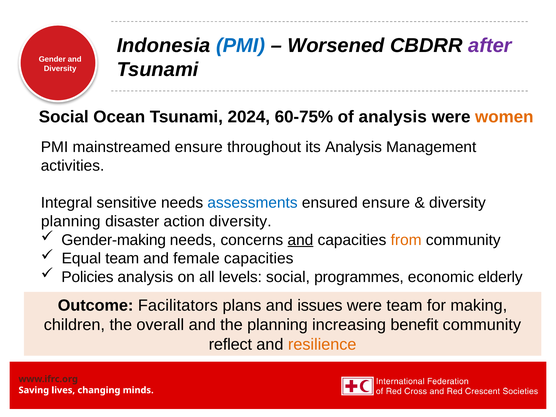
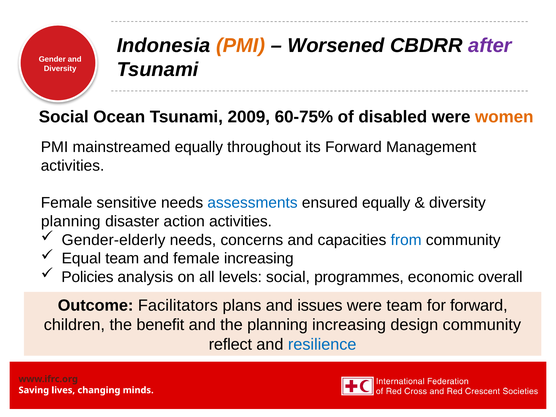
PMI at (241, 45) colour: blue -> orange
2024: 2024 -> 2009
of analysis: analysis -> disabled
mainstreamed ensure: ensure -> equally
its Analysis: Analysis -> Forward
Integral at (67, 203): Integral -> Female
ensured ensure: ensure -> equally
action diversity: diversity -> activities
Gender-making: Gender-making -> Gender-elderly
and at (300, 240) underline: present -> none
from colour: orange -> blue
female capacities: capacities -> increasing
elderly: elderly -> overall
for making: making -> forward
overall: overall -> benefit
benefit: benefit -> design
resilience colour: orange -> blue
